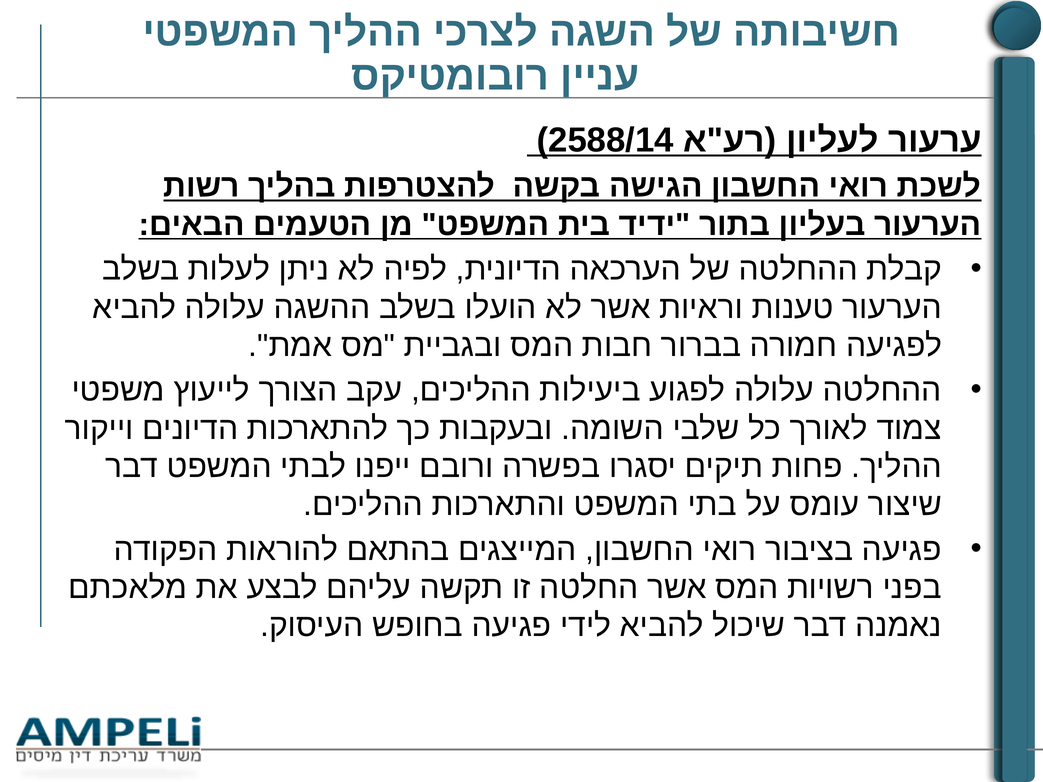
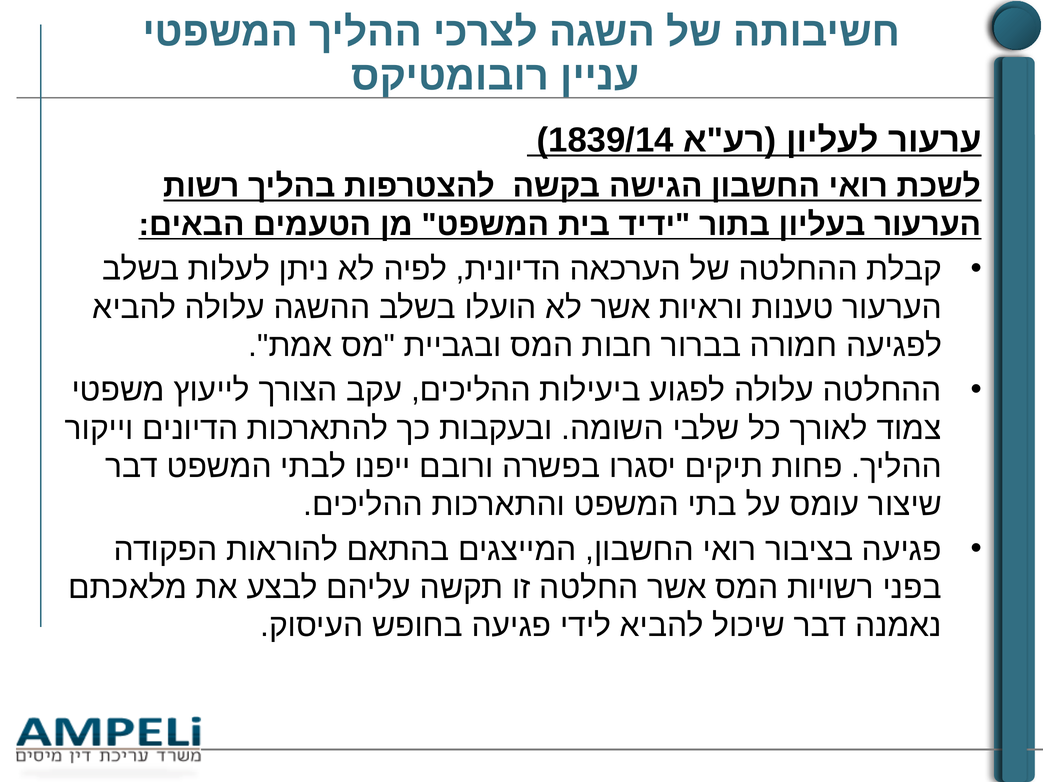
2588/14: 2588/14 -> 1839/14
